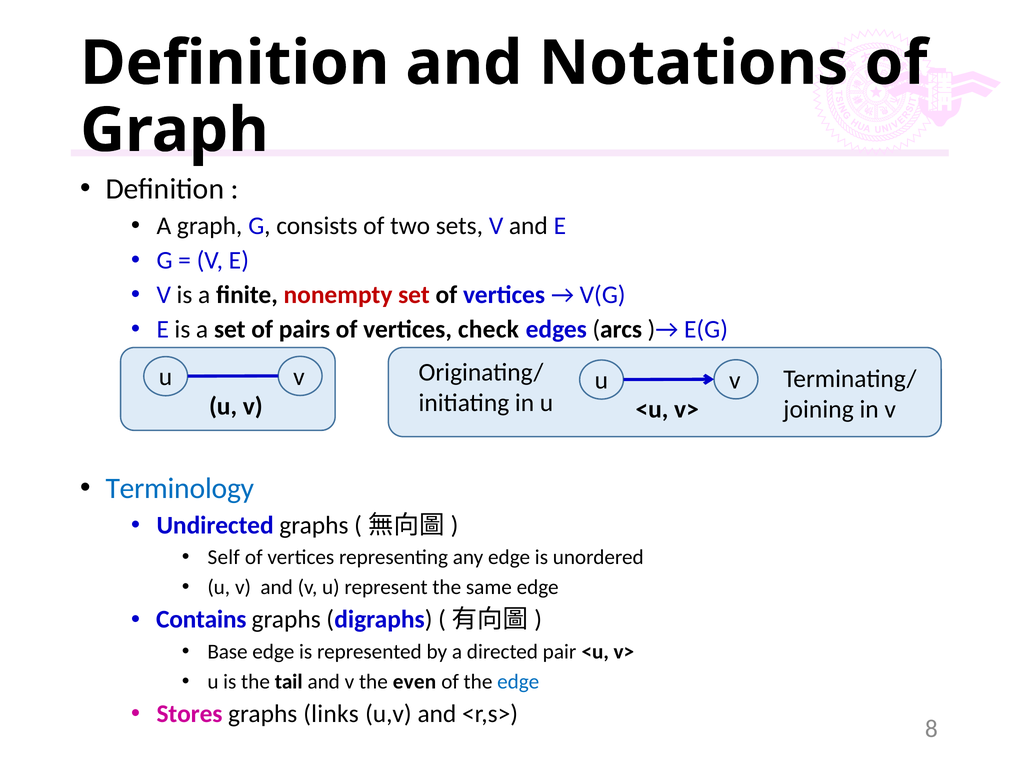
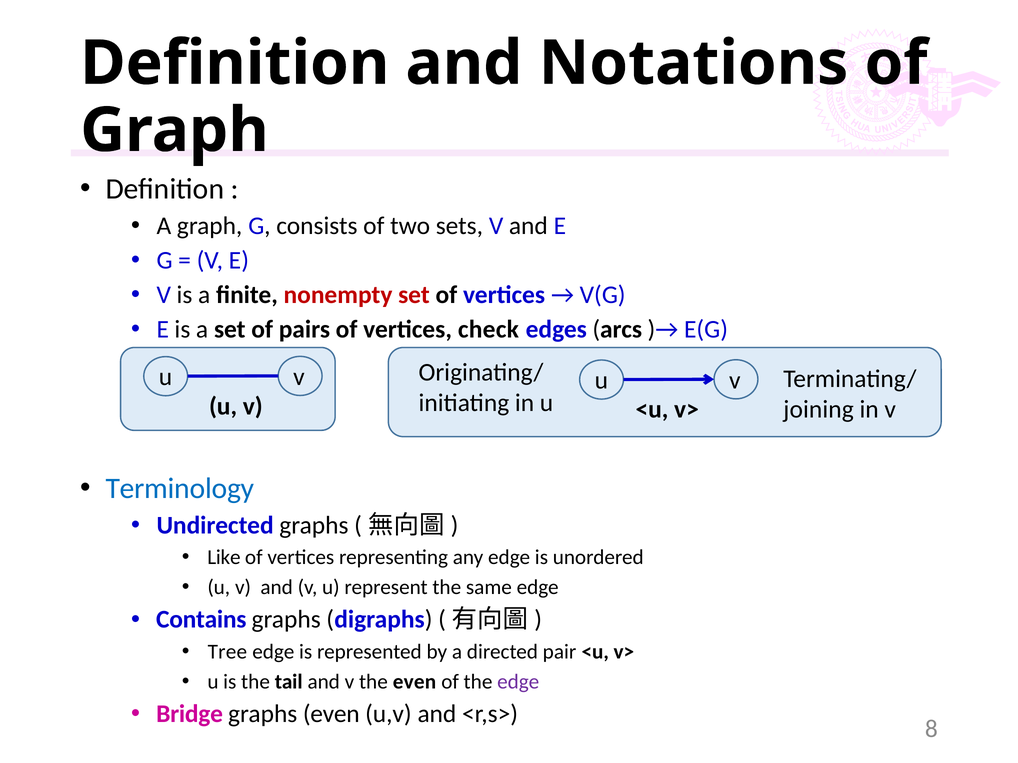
Self: Self -> Like
Base: Base -> Tree
edge at (518, 682) colour: blue -> purple
Stores: Stores -> Bridge
graphs links: links -> even
